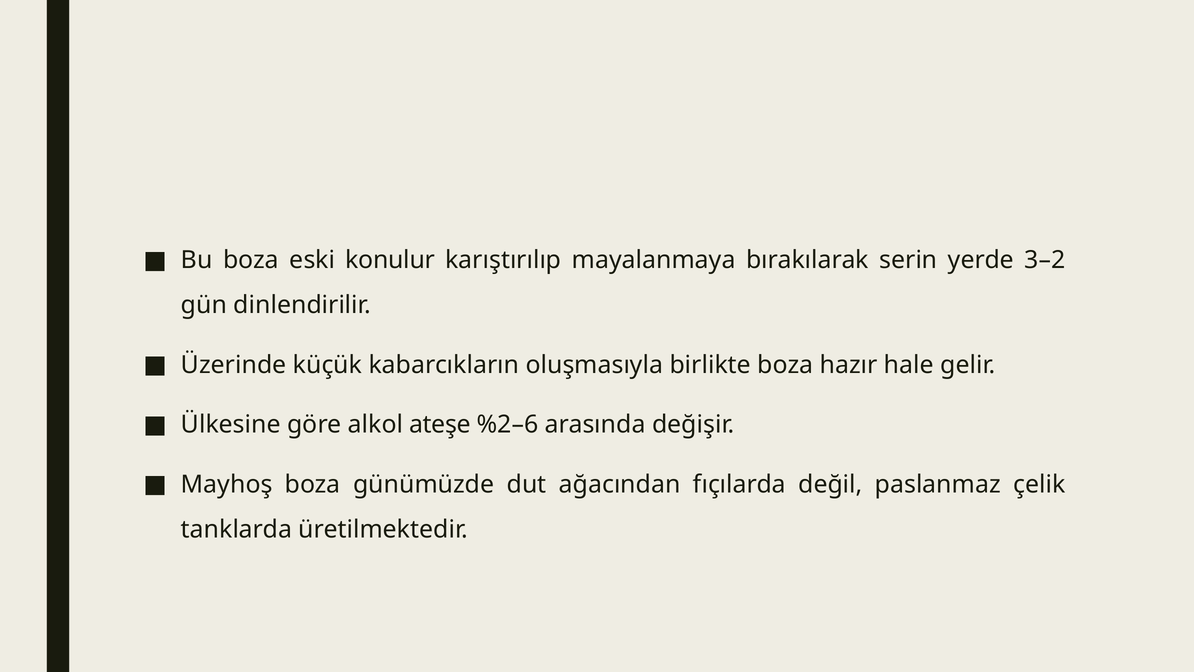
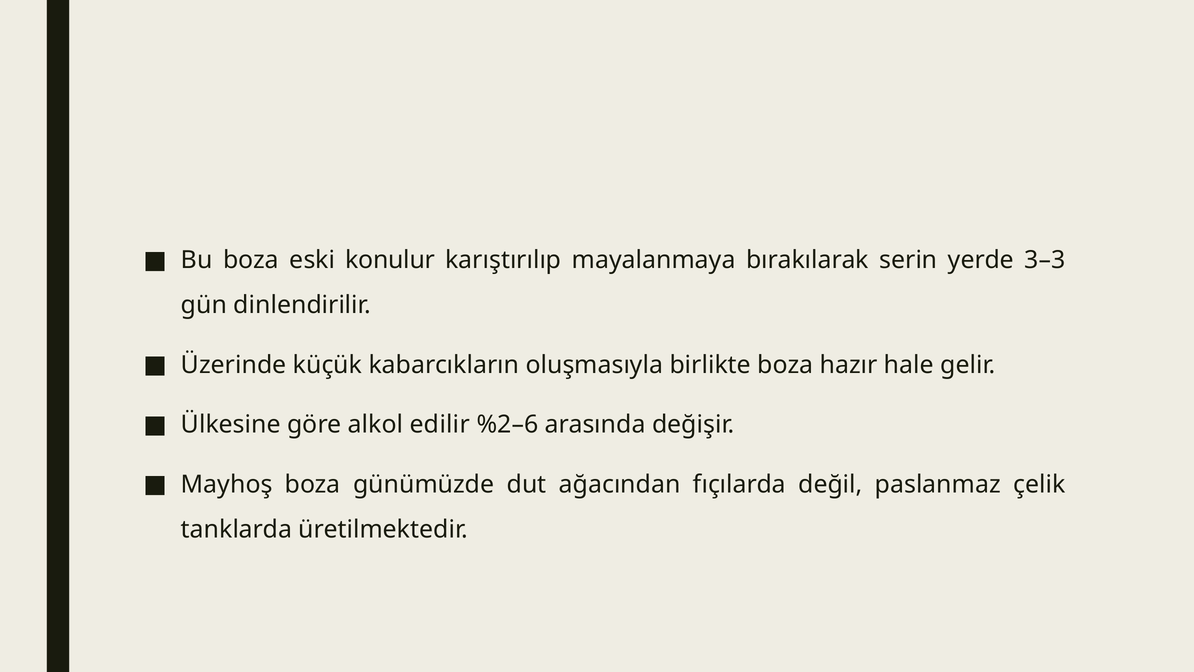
3–2: 3–2 -> 3–3
ateşe: ateşe -> edilir
